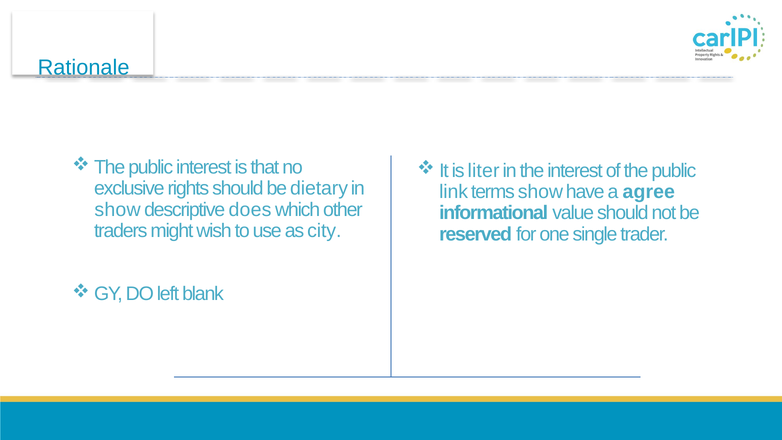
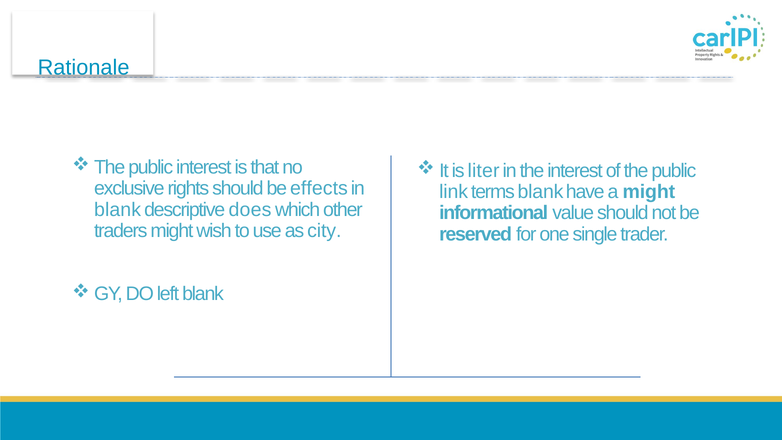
dietary: dietary -> effects
terms show: show -> blank
a agree: agree -> might
show at (118, 210): show -> blank
